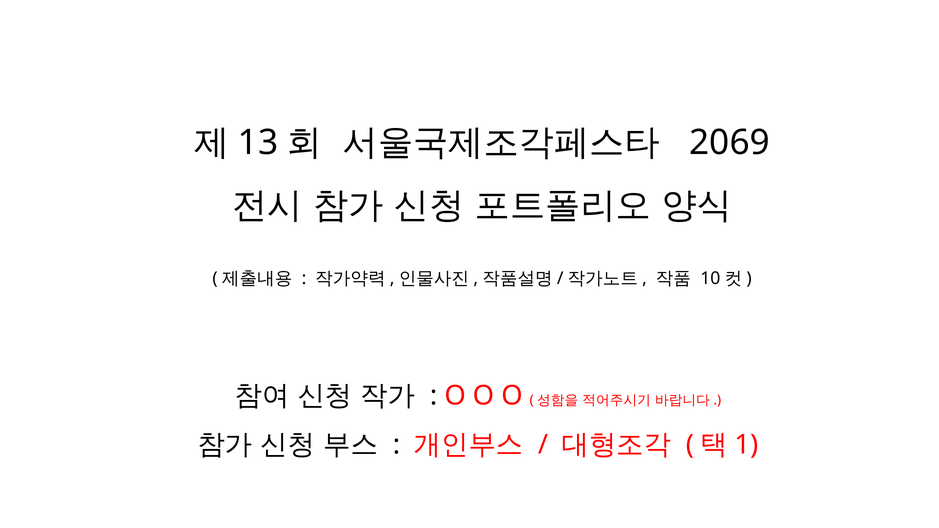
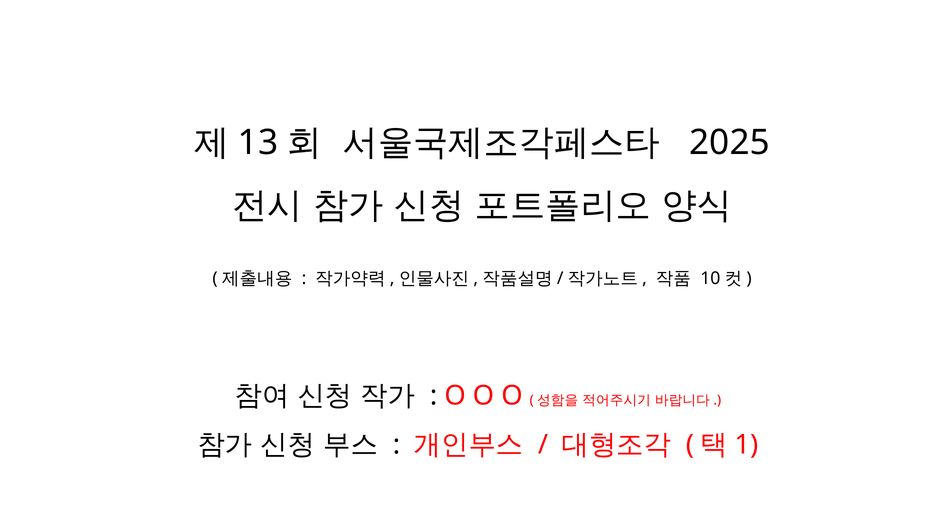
2069: 2069 -> 2025
